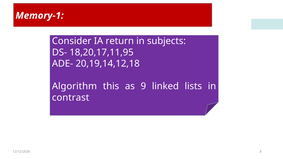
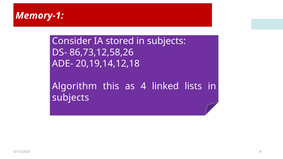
return: return -> stored
18,20,17,11,95: 18,20,17,11,95 -> 86,73,12,58,26
9: 9 -> 4
contrast at (71, 98): contrast -> subjects
